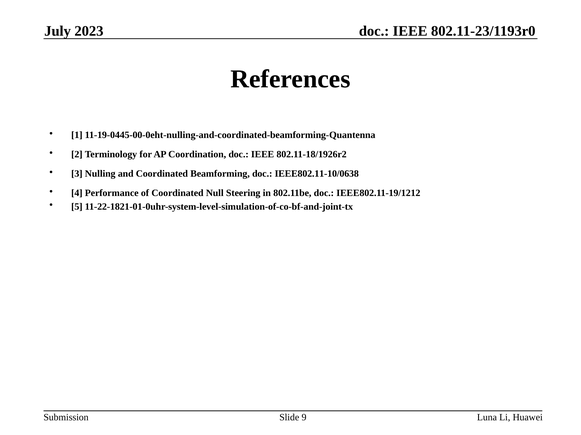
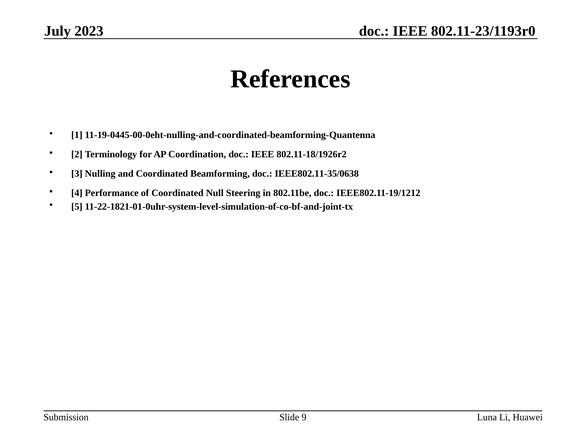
IEEE802.11-10/0638: IEEE802.11-10/0638 -> IEEE802.11-35/0638
